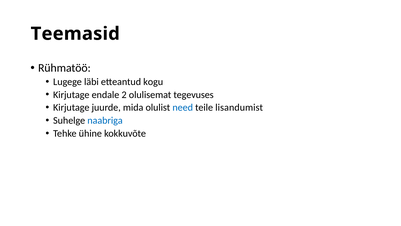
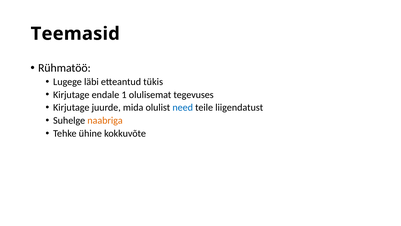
kogu: kogu -> tükis
2: 2 -> 1
lisandumist: lisandumist -> liigendatust
naabriga colour: blue -> orange
